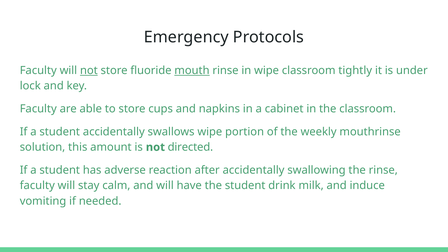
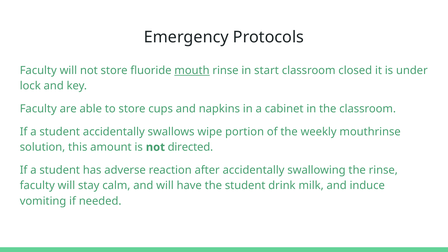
not at (89, 70) underline: present -> none
in wipe: wipe -> start
tightly: tightly -> closed
